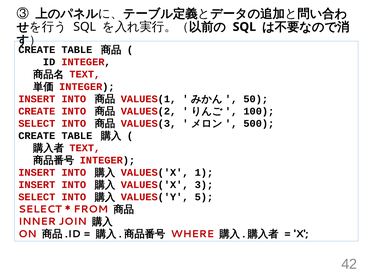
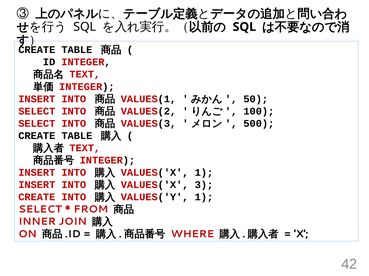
CREATE at (37, 111): CREATE -> SELECT
SELECT at (37, 198): SELECT -> CREATE
VALUES('Y 5: 5 -> 1
